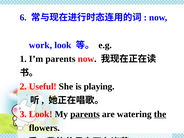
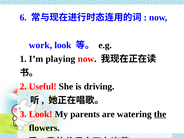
I’m parents: parents -> playing
playing: playing -> driving
parents at (85, 114) underline: present -> none
